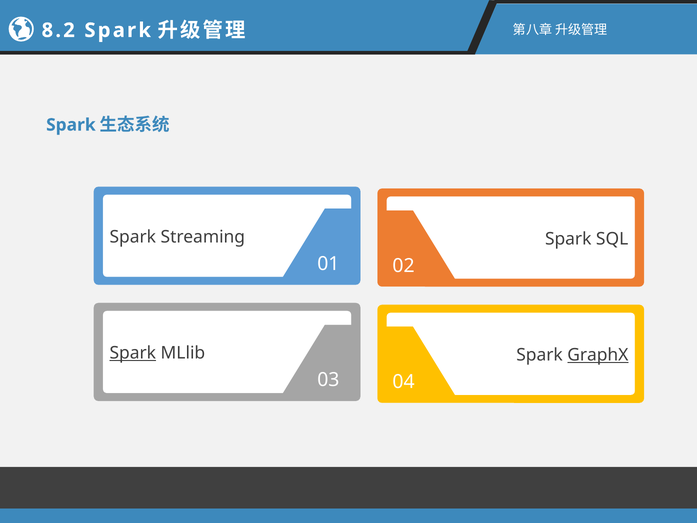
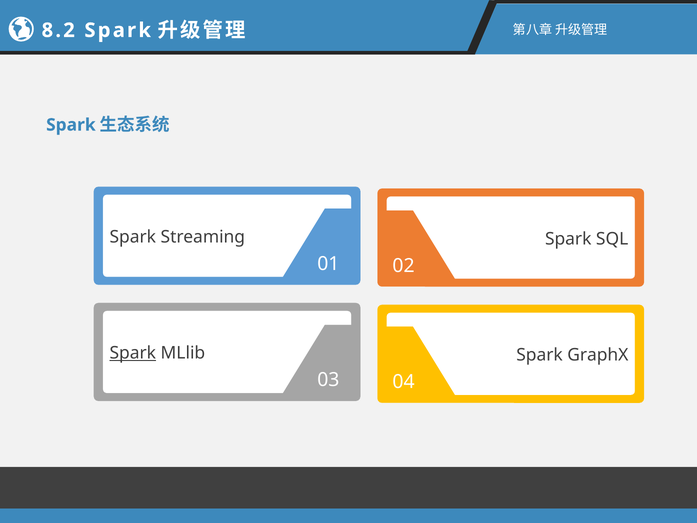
GraphX underline: present -> none
